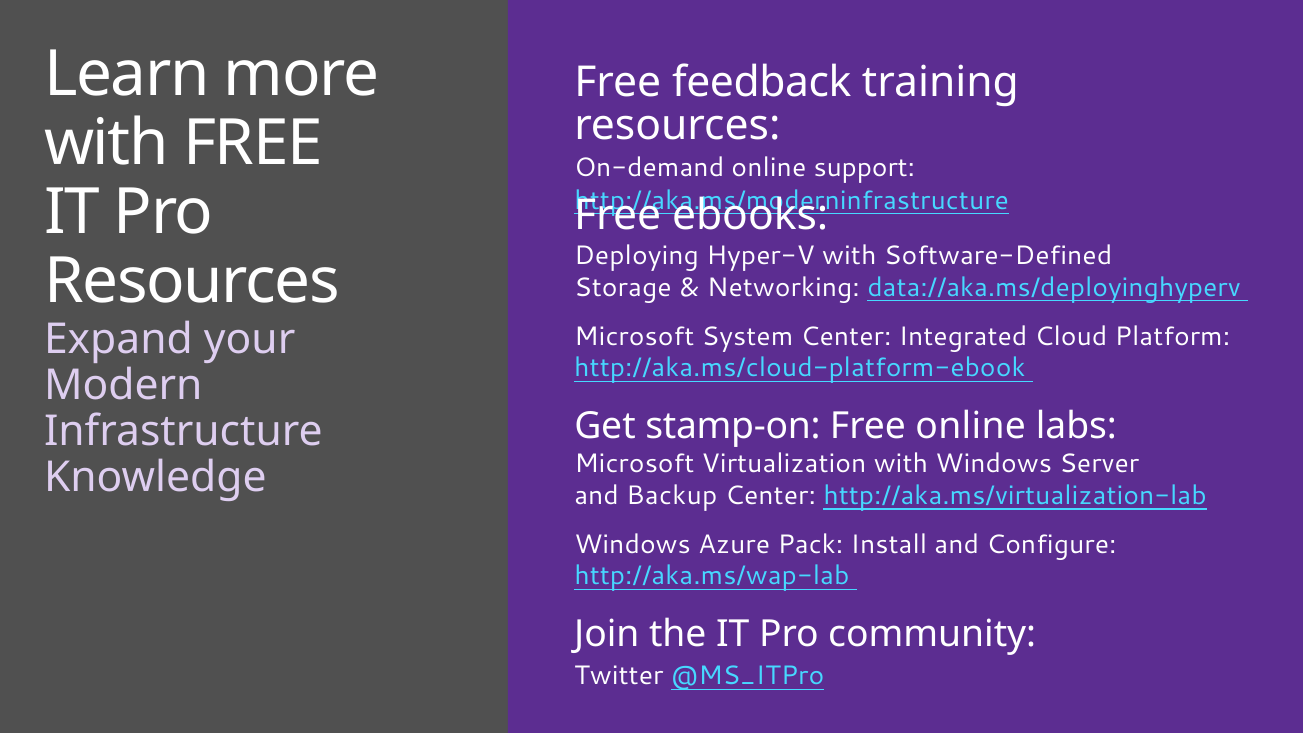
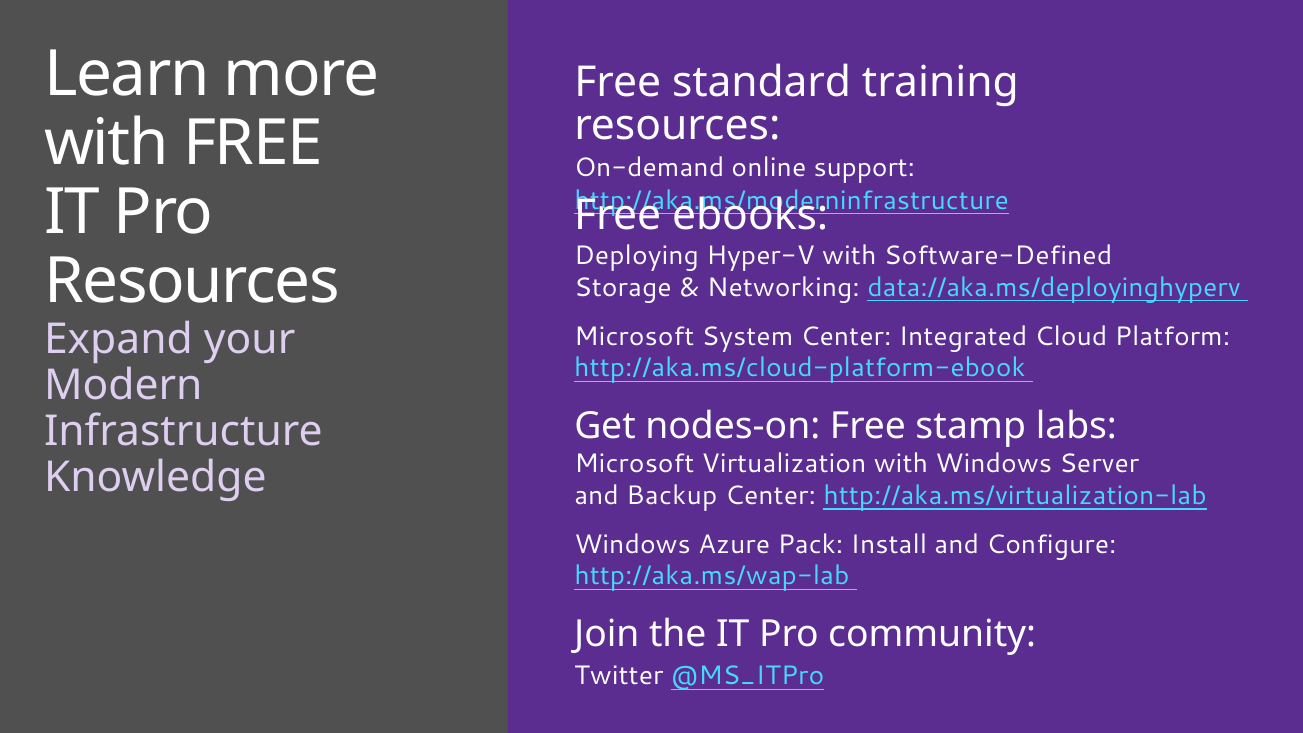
feedback: feedback -> standard
stamp-on: stamp-on -> nodes-on
Free online: online -> stamp
